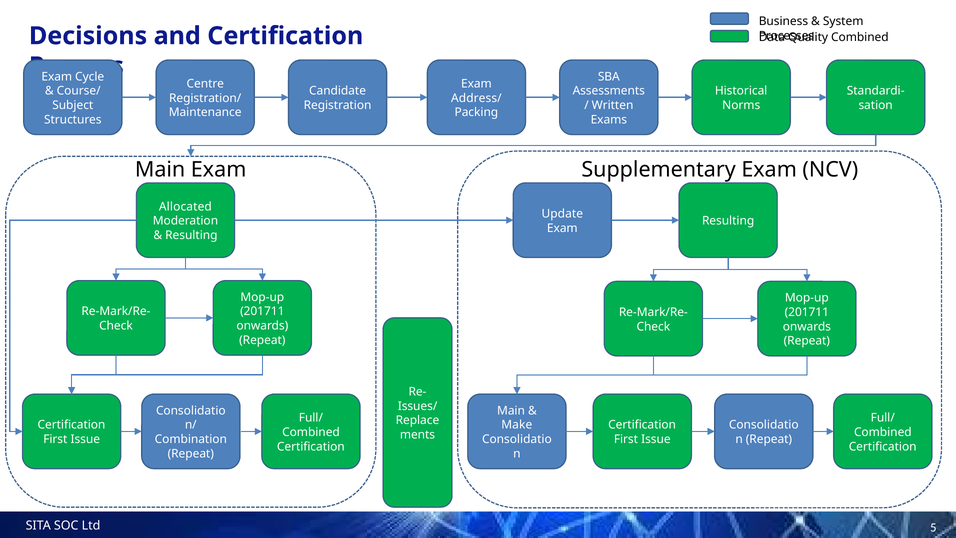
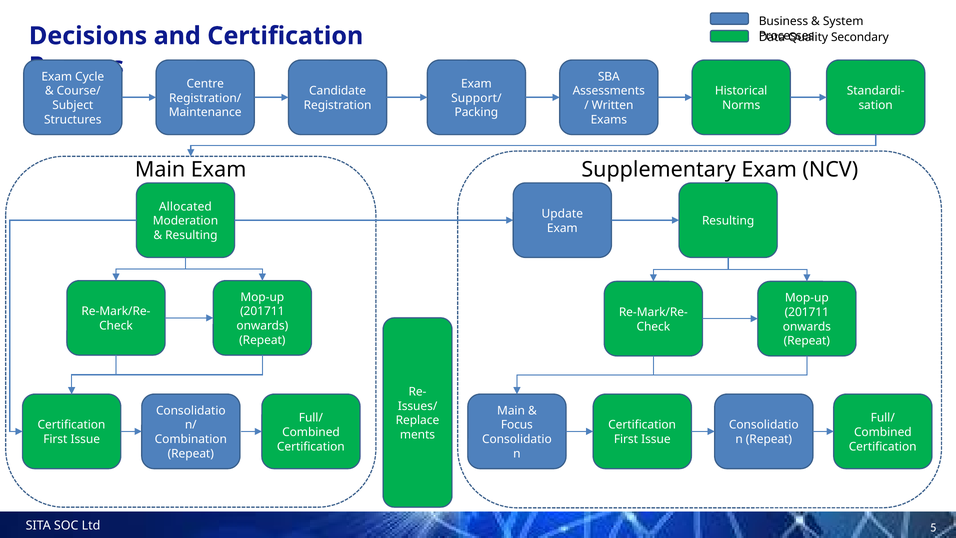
Combined at (860, 37): Combined -> Secondary
Address/: Address/ -> Support/
Make: Make -> Focus
